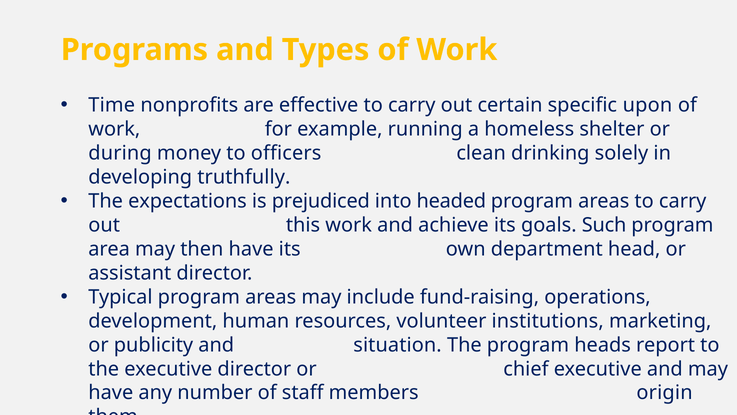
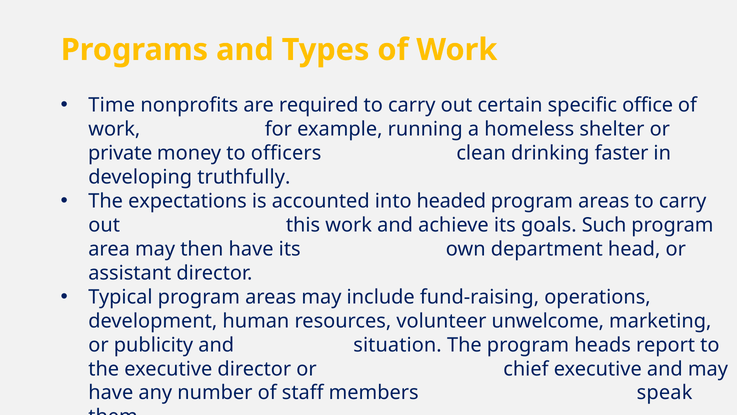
effective: effective -> required
upon: upon -> office
during: during -> private
solely: solely -> faster
prejudiced: prejudiced -> accounted
institutions: institutions -> unwelcome
origin: origin -> speak
